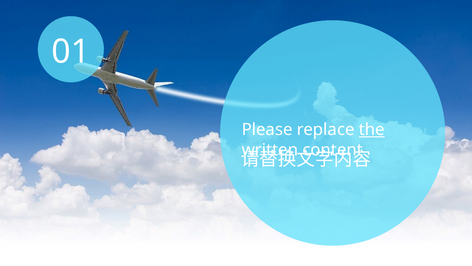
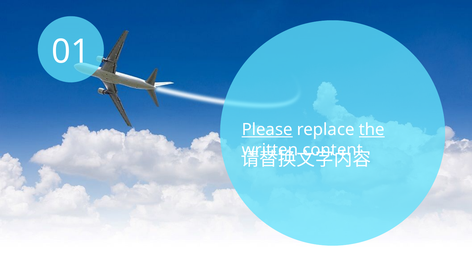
Please underline: none -> present
